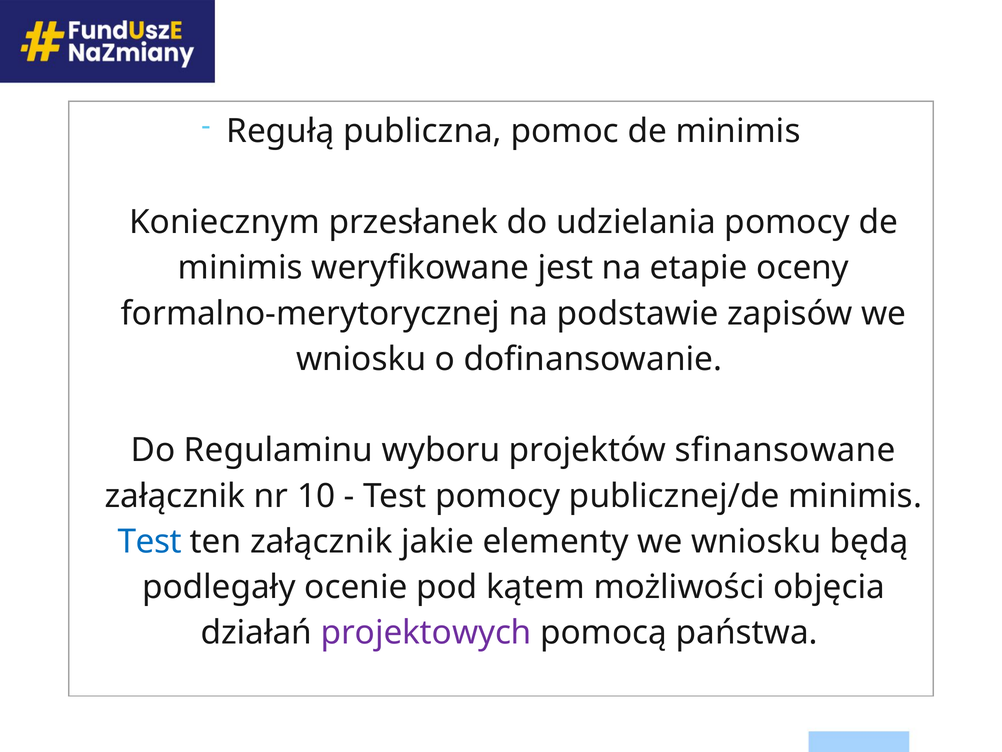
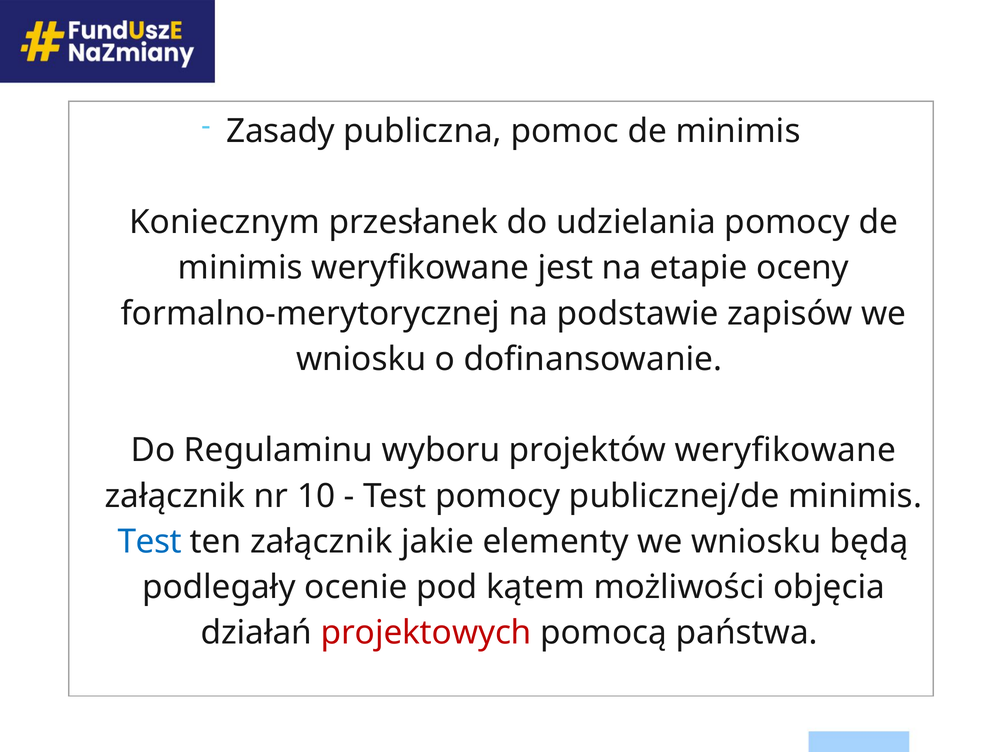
Regułą: Regułą -> Zasady
projektów sfinansowane: sfinansowane -> weryfikowane
projektowych colour: purple -> red
